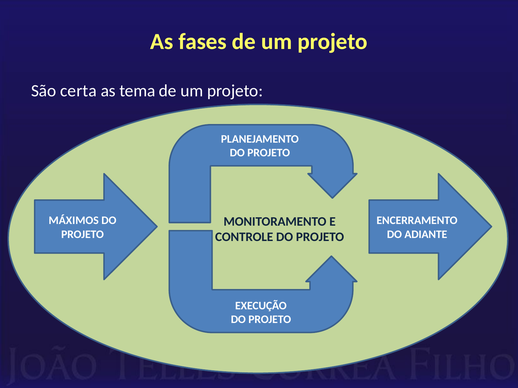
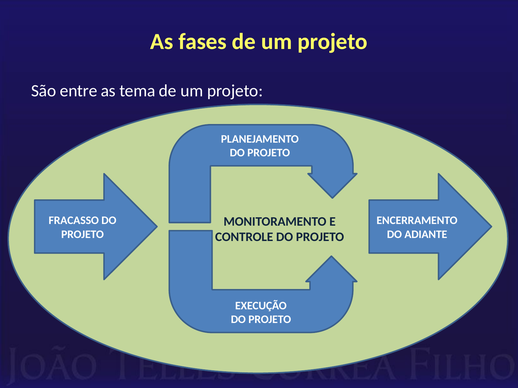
certa: certa -> entre
MÁXIMOS: MÁXIMOS -> FRACASSO
